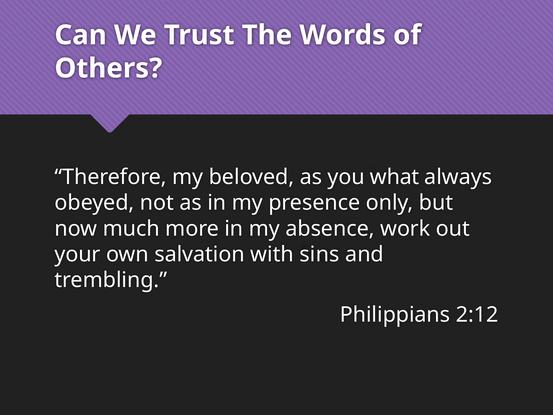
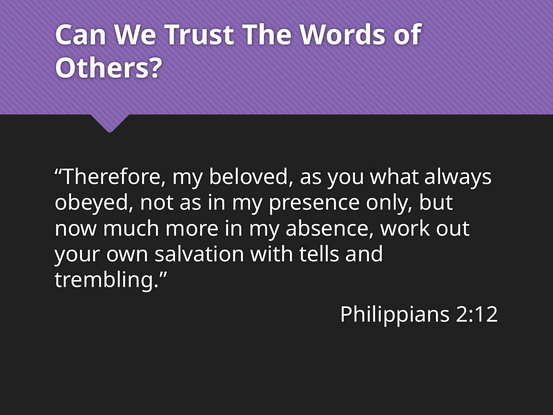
sins: sins -> tells
